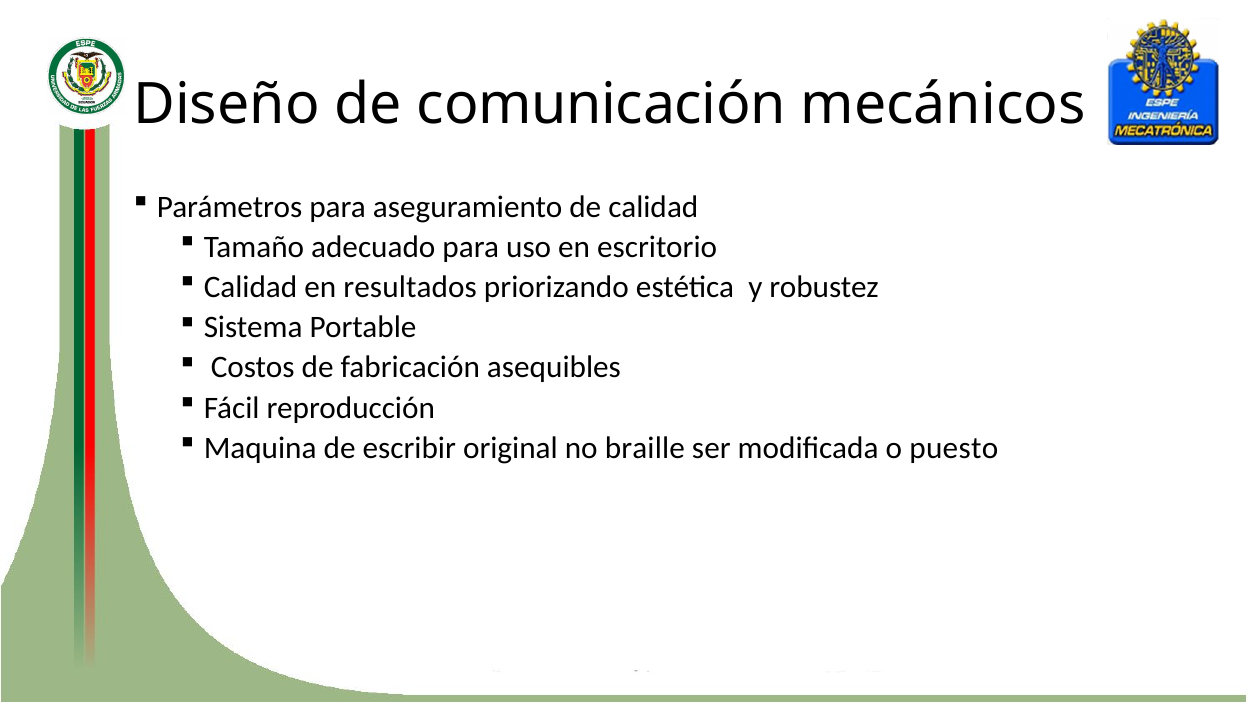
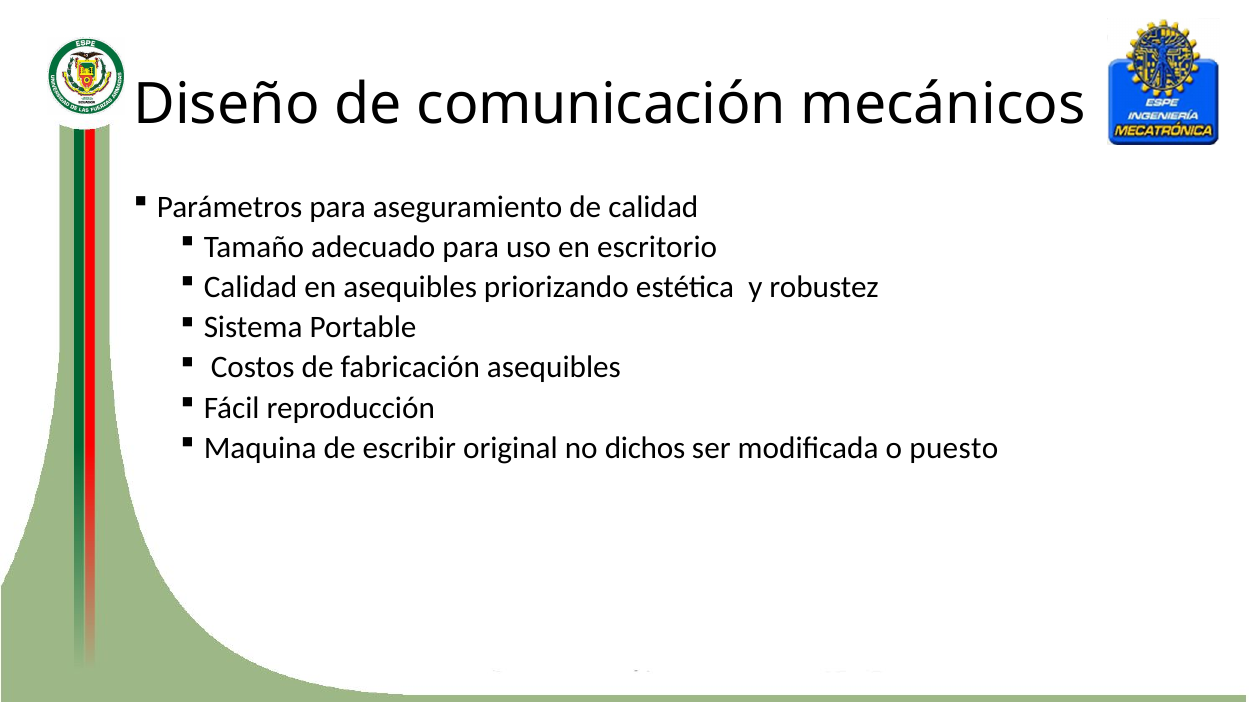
en resultados: resultados -> asequibles
braille: braille -> dichos
